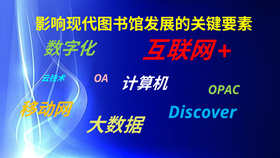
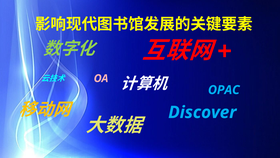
OPAC colour: light green -> light blue
